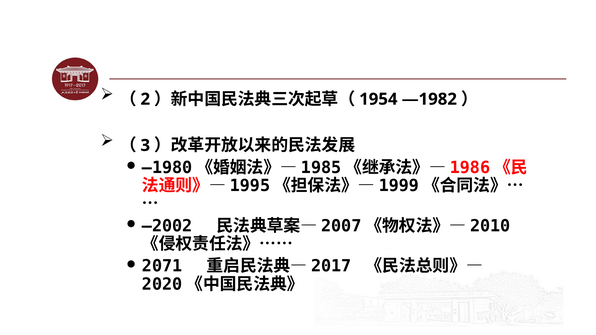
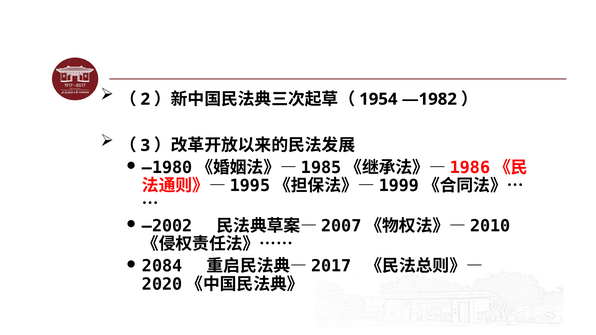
2071: 2071 -> 2084
